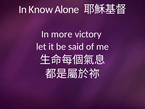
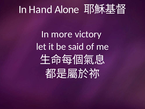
Know: Know -> Hand
